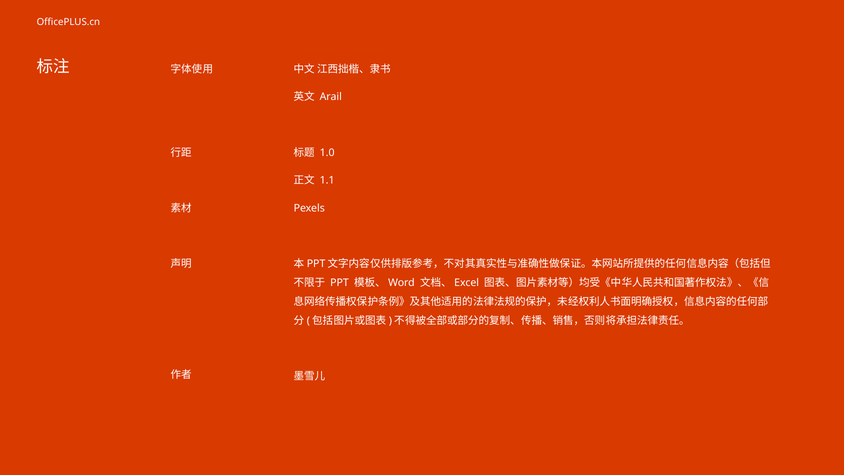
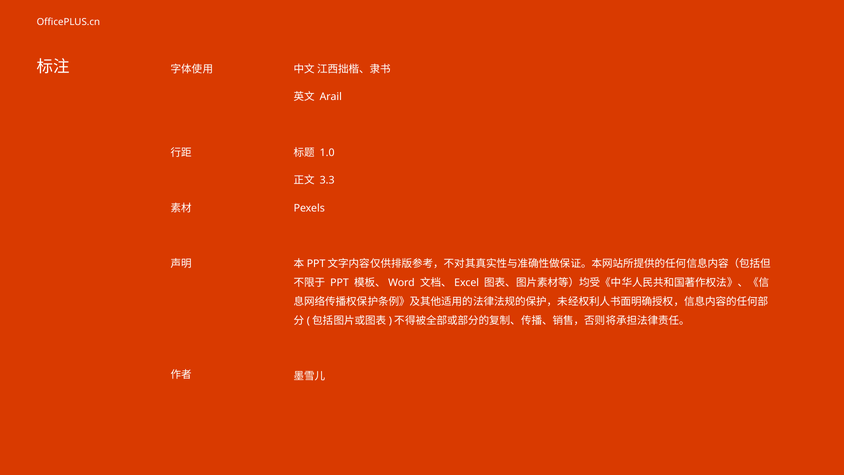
1.1: 1.1 -> 3.3
